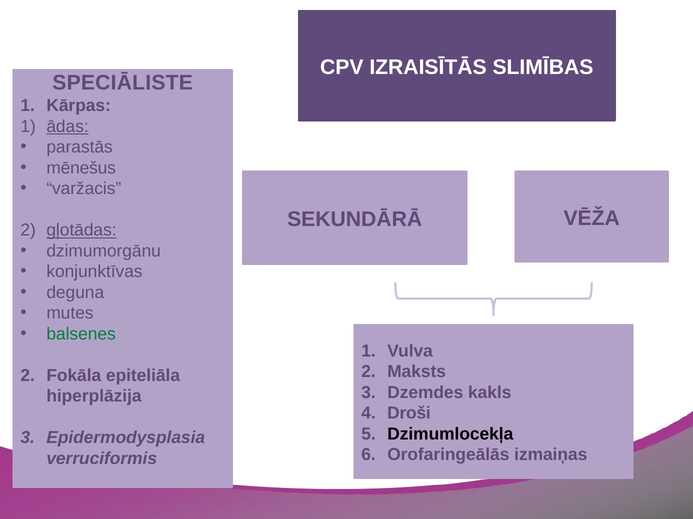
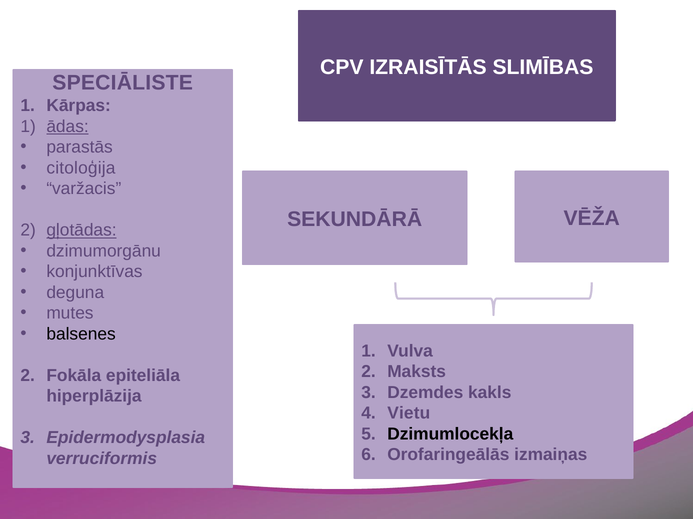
mēnešus: mēnešus -> citoloģija
balsenes colour: green -> black
Droši: Droši -> Vietu
